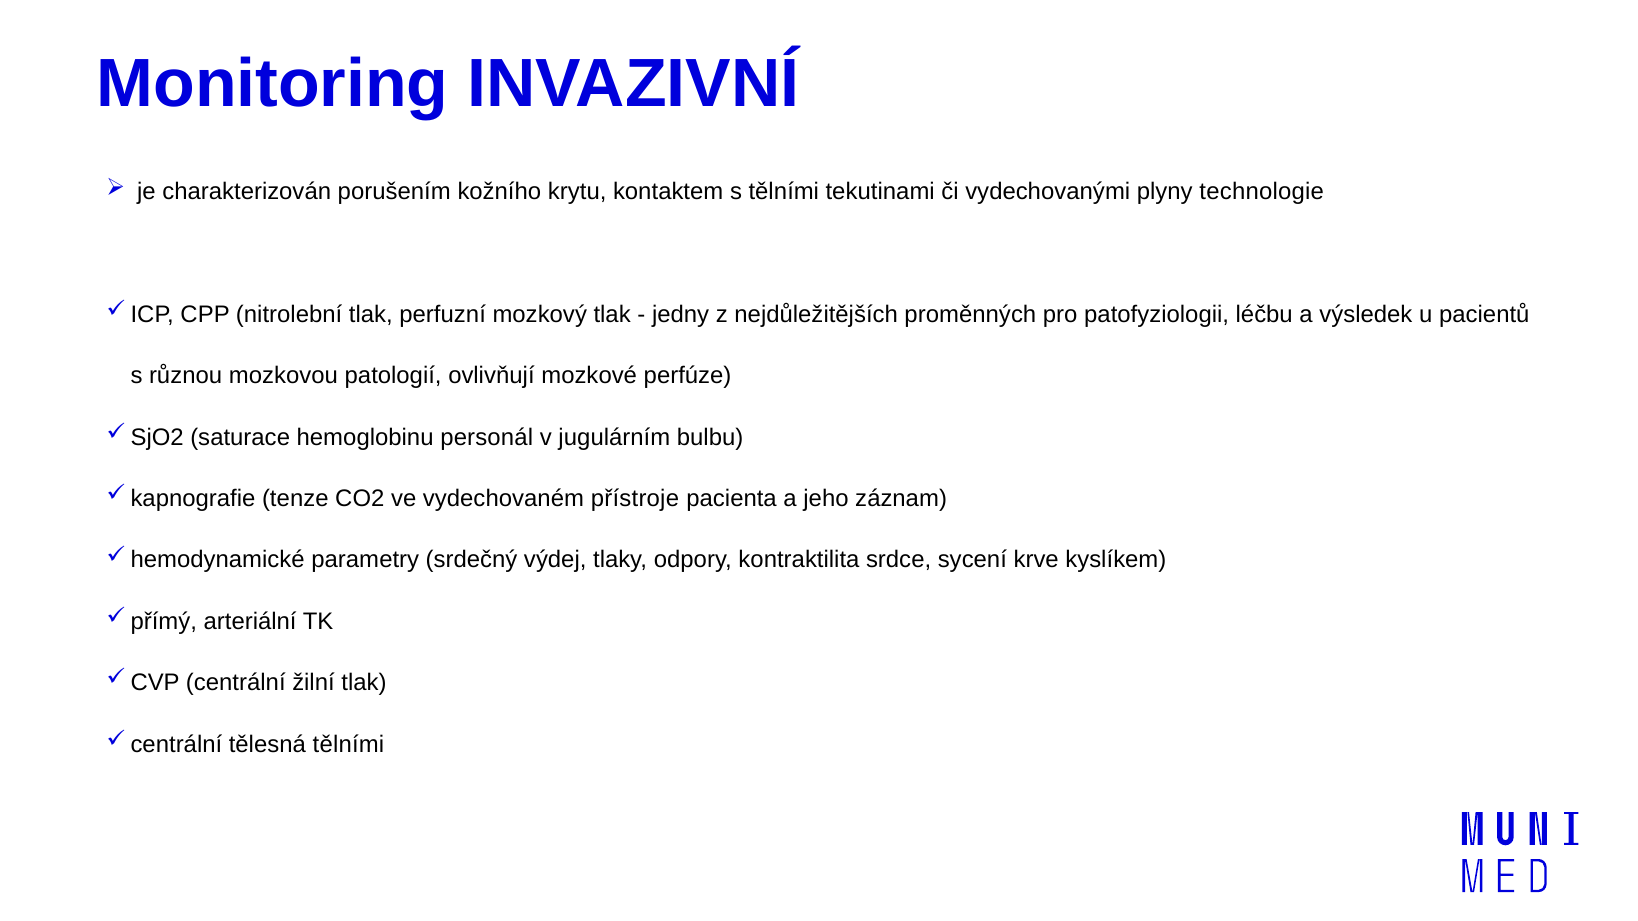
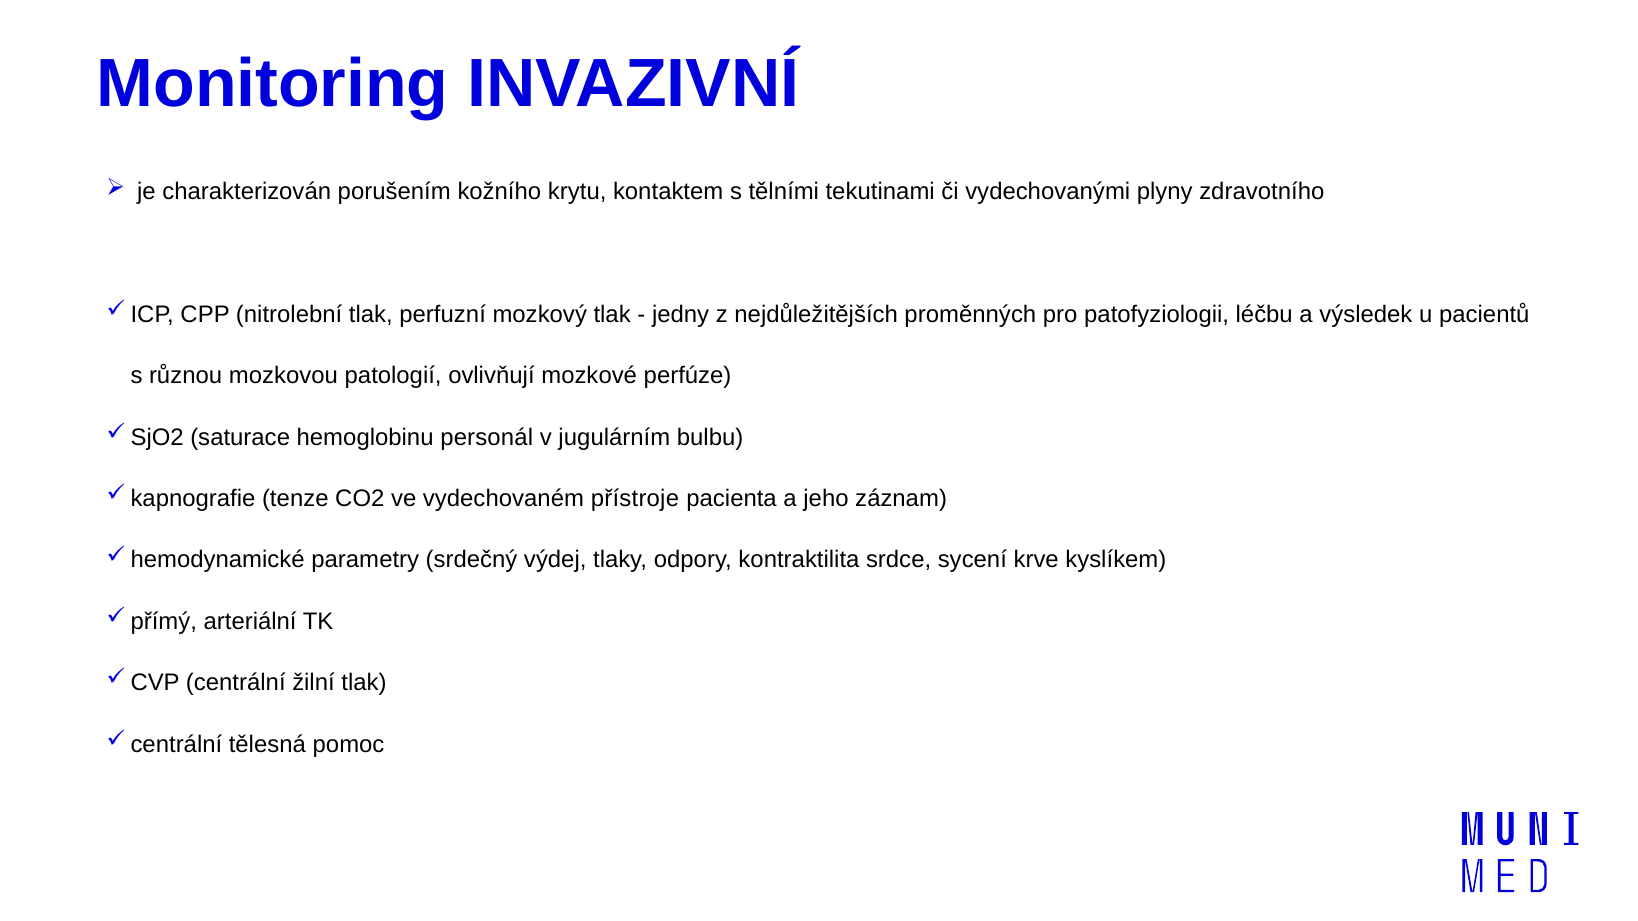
technologie: technologie -> zdravotního
tělesná tělními: tělními -> pomoc
